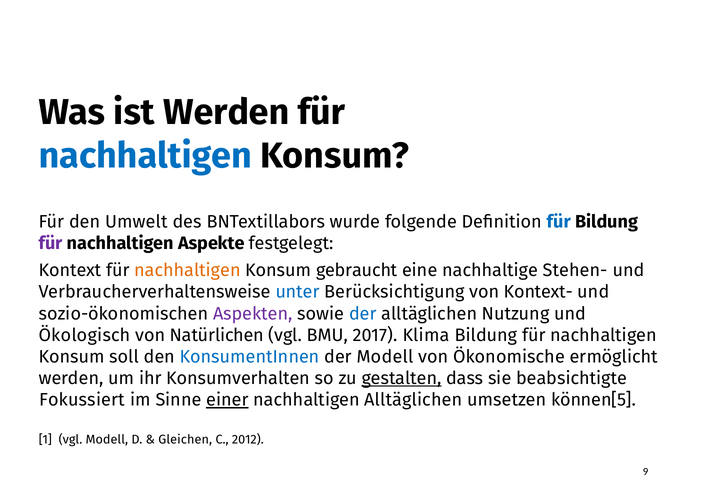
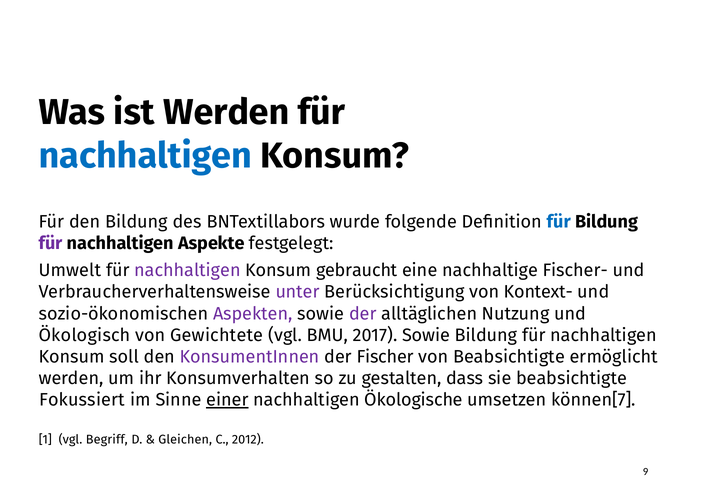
den Umwelt: Umwelt -> Bildung
Kontext: Kontext -> Umwelt
nachhaltigen at (188, 271) colour: orange -> purple
Stehen-: Stehen- -> Fischer-
unter colour: blue -> purple
der at (363, 314) colour: blue -> purple
Natürlichen: Natürlichen -> Gewichtete
2017 Klima: Klima -> Sowie
KonsumentInnen colour: blue -> purple
der Modell: Modell -> Fischer
von Ökonomische: Ökonomische -> Beabsichtigte
gestalten underline: present -> none
nachhaltigen Alltäglichen: Alltäglichen -> Ökologische
können[5: können[5 -> können[7
vgl Modell: Modell -> Begriff
